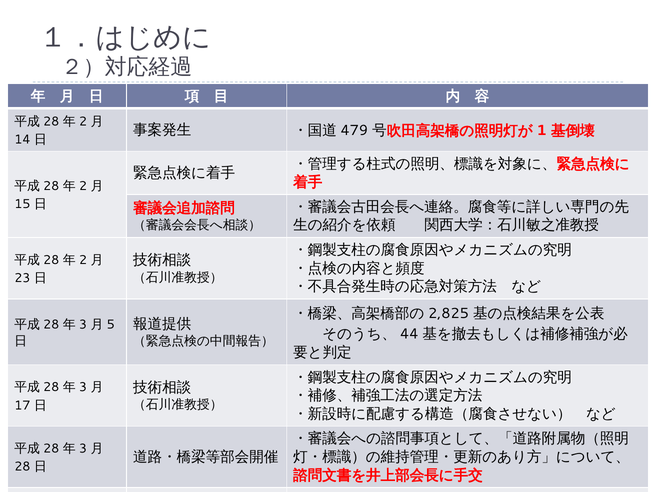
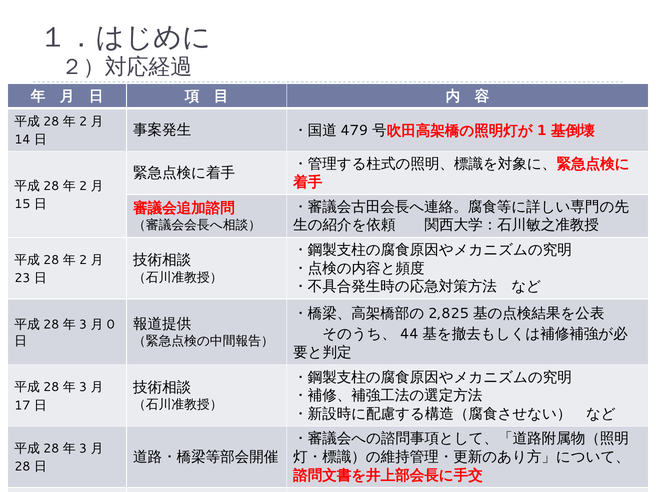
5: 5 -> 0
